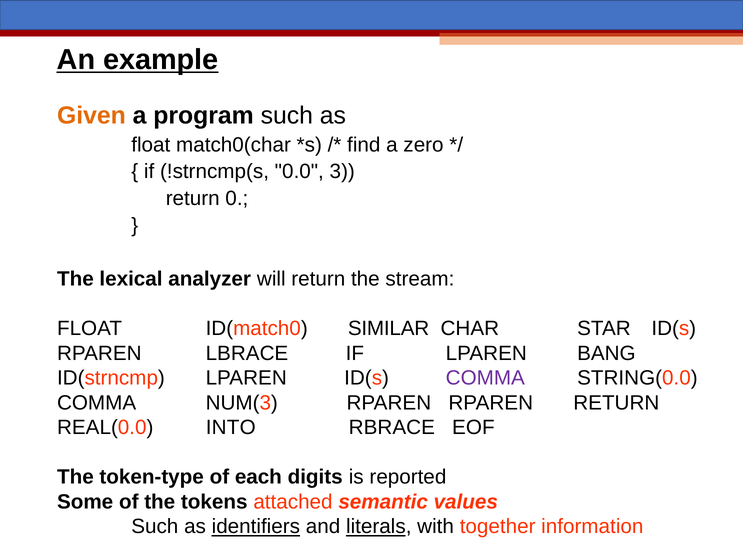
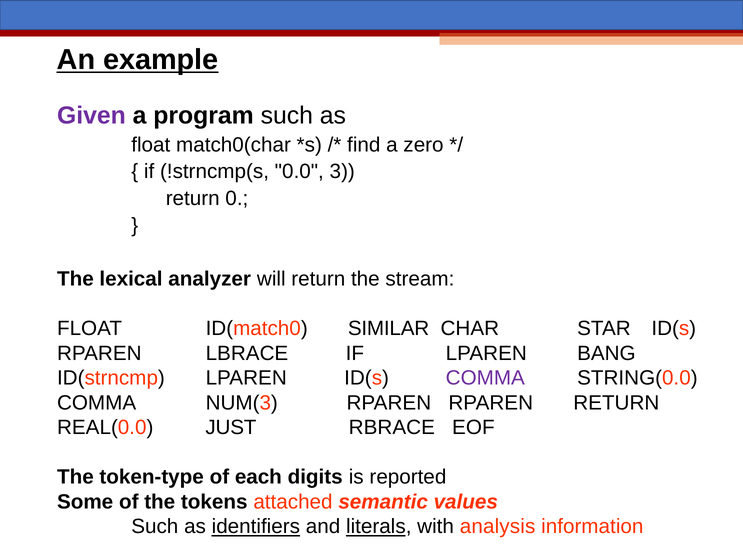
Given colour: orange -> purple
INTO: INTO -> JUST
together: together -> analysis
